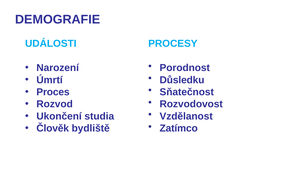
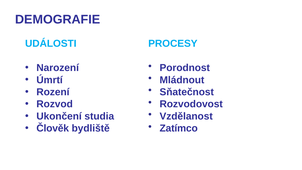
Důsledku: Důsledku -> Mládnout
Proces: Proces -> Rození
